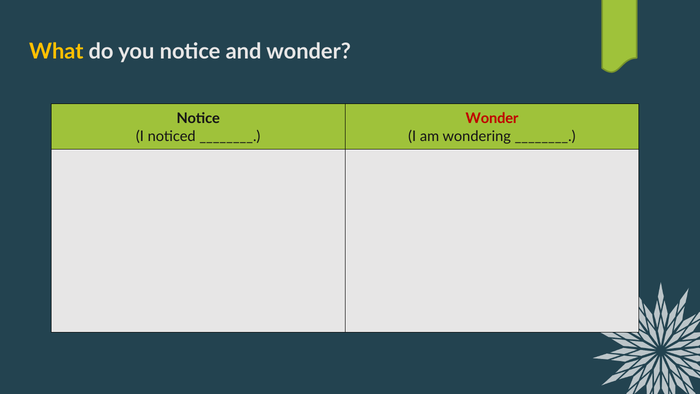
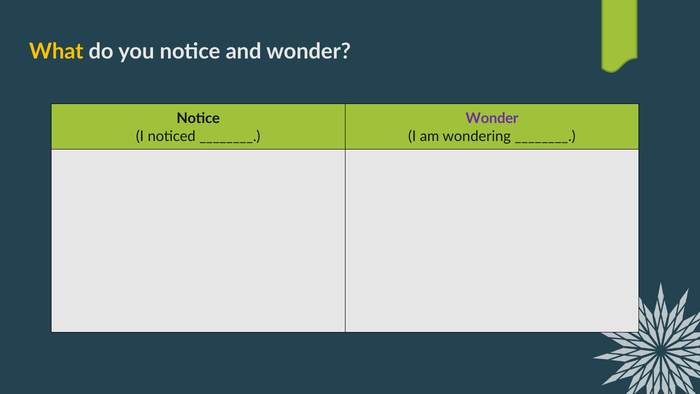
Wonder at (492, 119) colour: red -> purple
